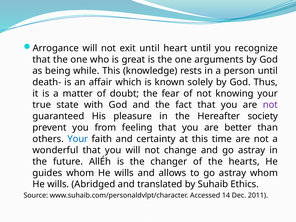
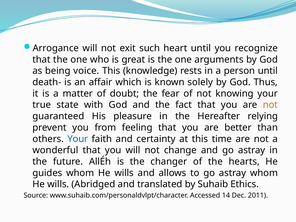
exit until: until -> such
while: while -> voice
not at (270, 105) colour: purple -> orange
society: society -> relying
